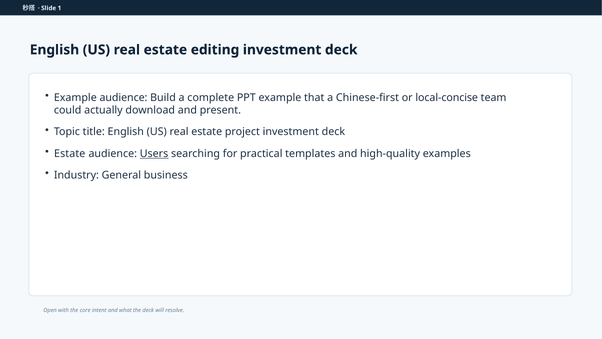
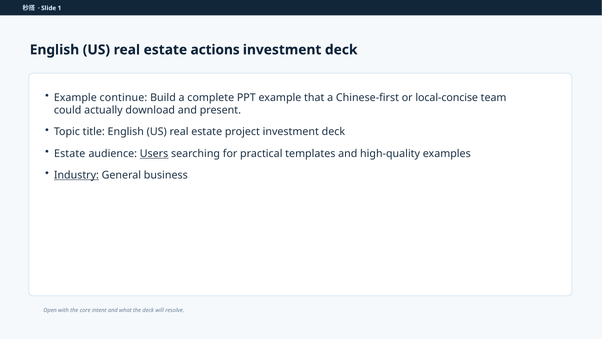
editing: editing -> actions
Example audience: audience -> continue
Industry underline: none -> present
